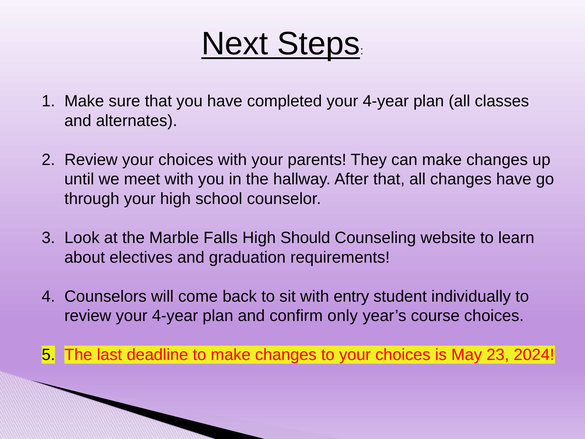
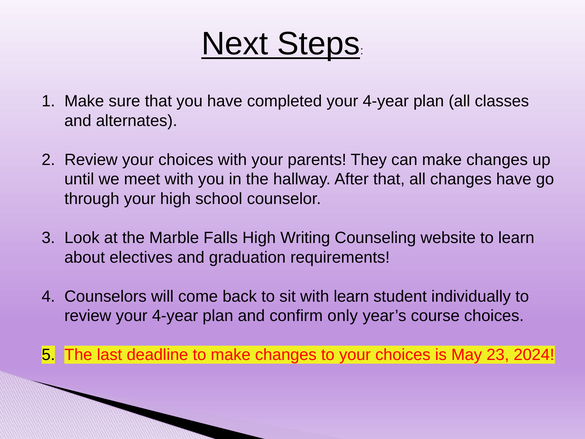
Should: Should -> Writing
with entry: entry -> learn
